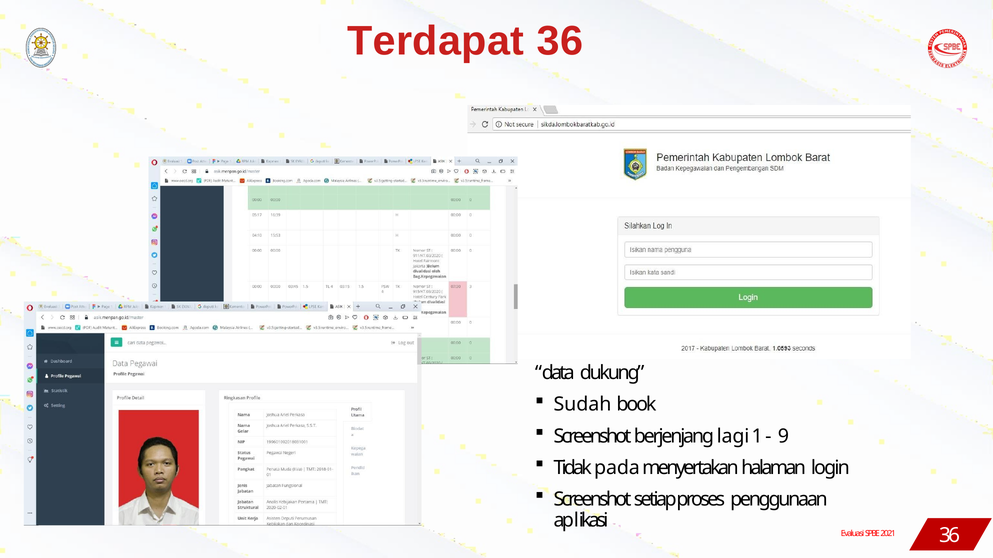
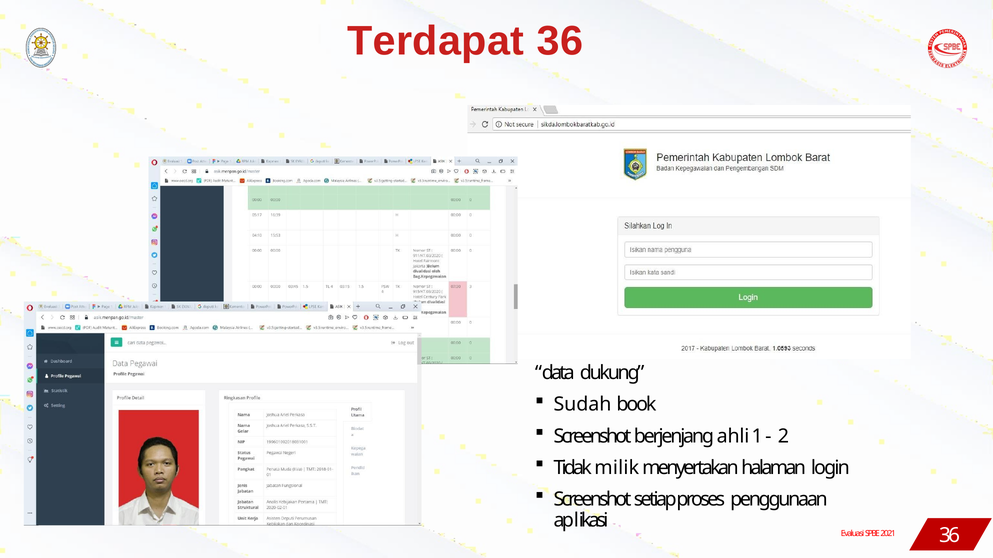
lagi: lagi -> ahli
9: 9 -> 2
pada: pada -> milik
